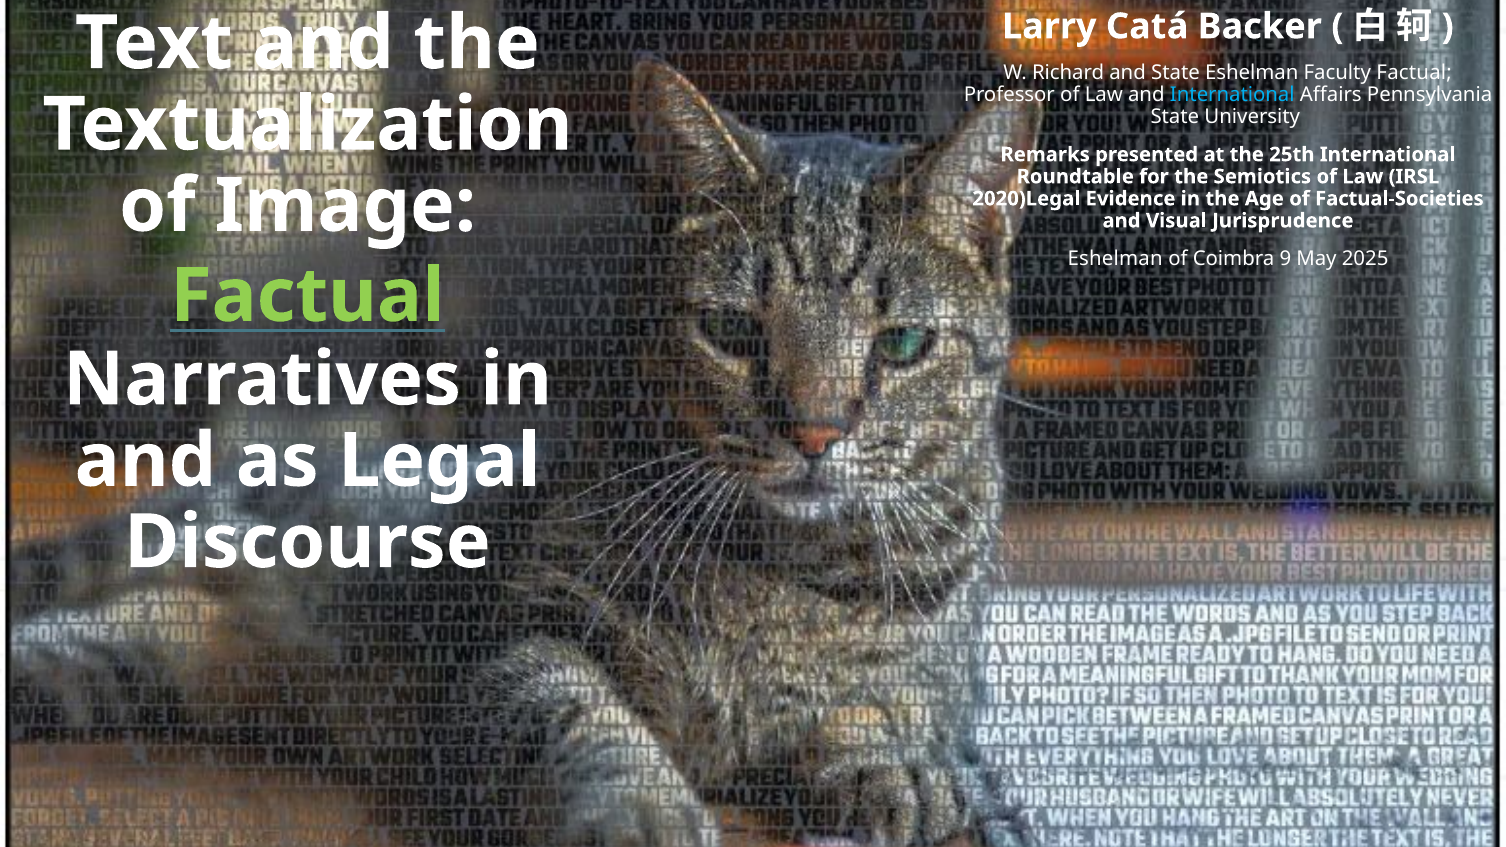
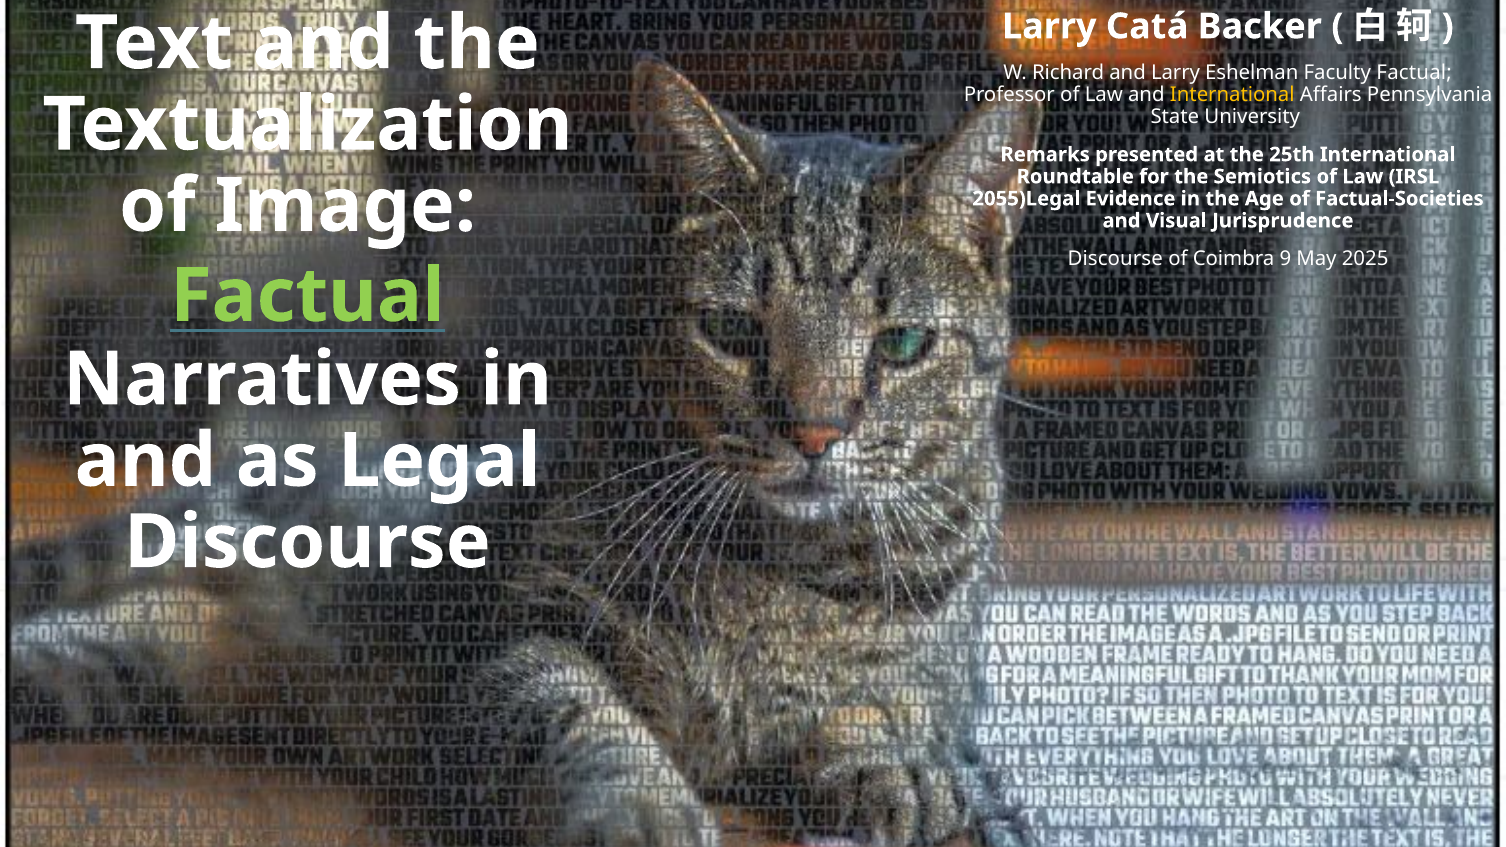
and State: State -> Larry
International at (1232, 95) colour: light blue -> yellow
2020)Legal: 2020)Legal -> 2055)Legal
Eshelman at (1115, 259): Eshelman -> Discourse
